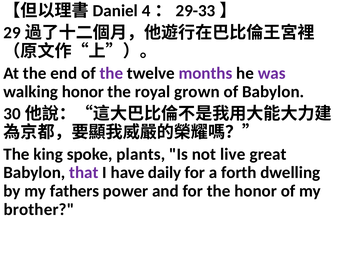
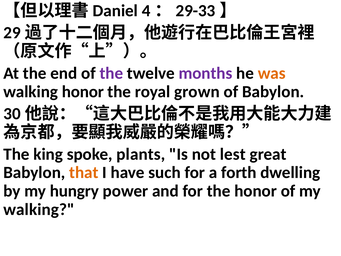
was colour: purple -> orange
live: live -> lest
that colour: purple -> orange
daily: daily -> such
fathers: fathers -> hungry
brother at (39, 209): brother -> walking
